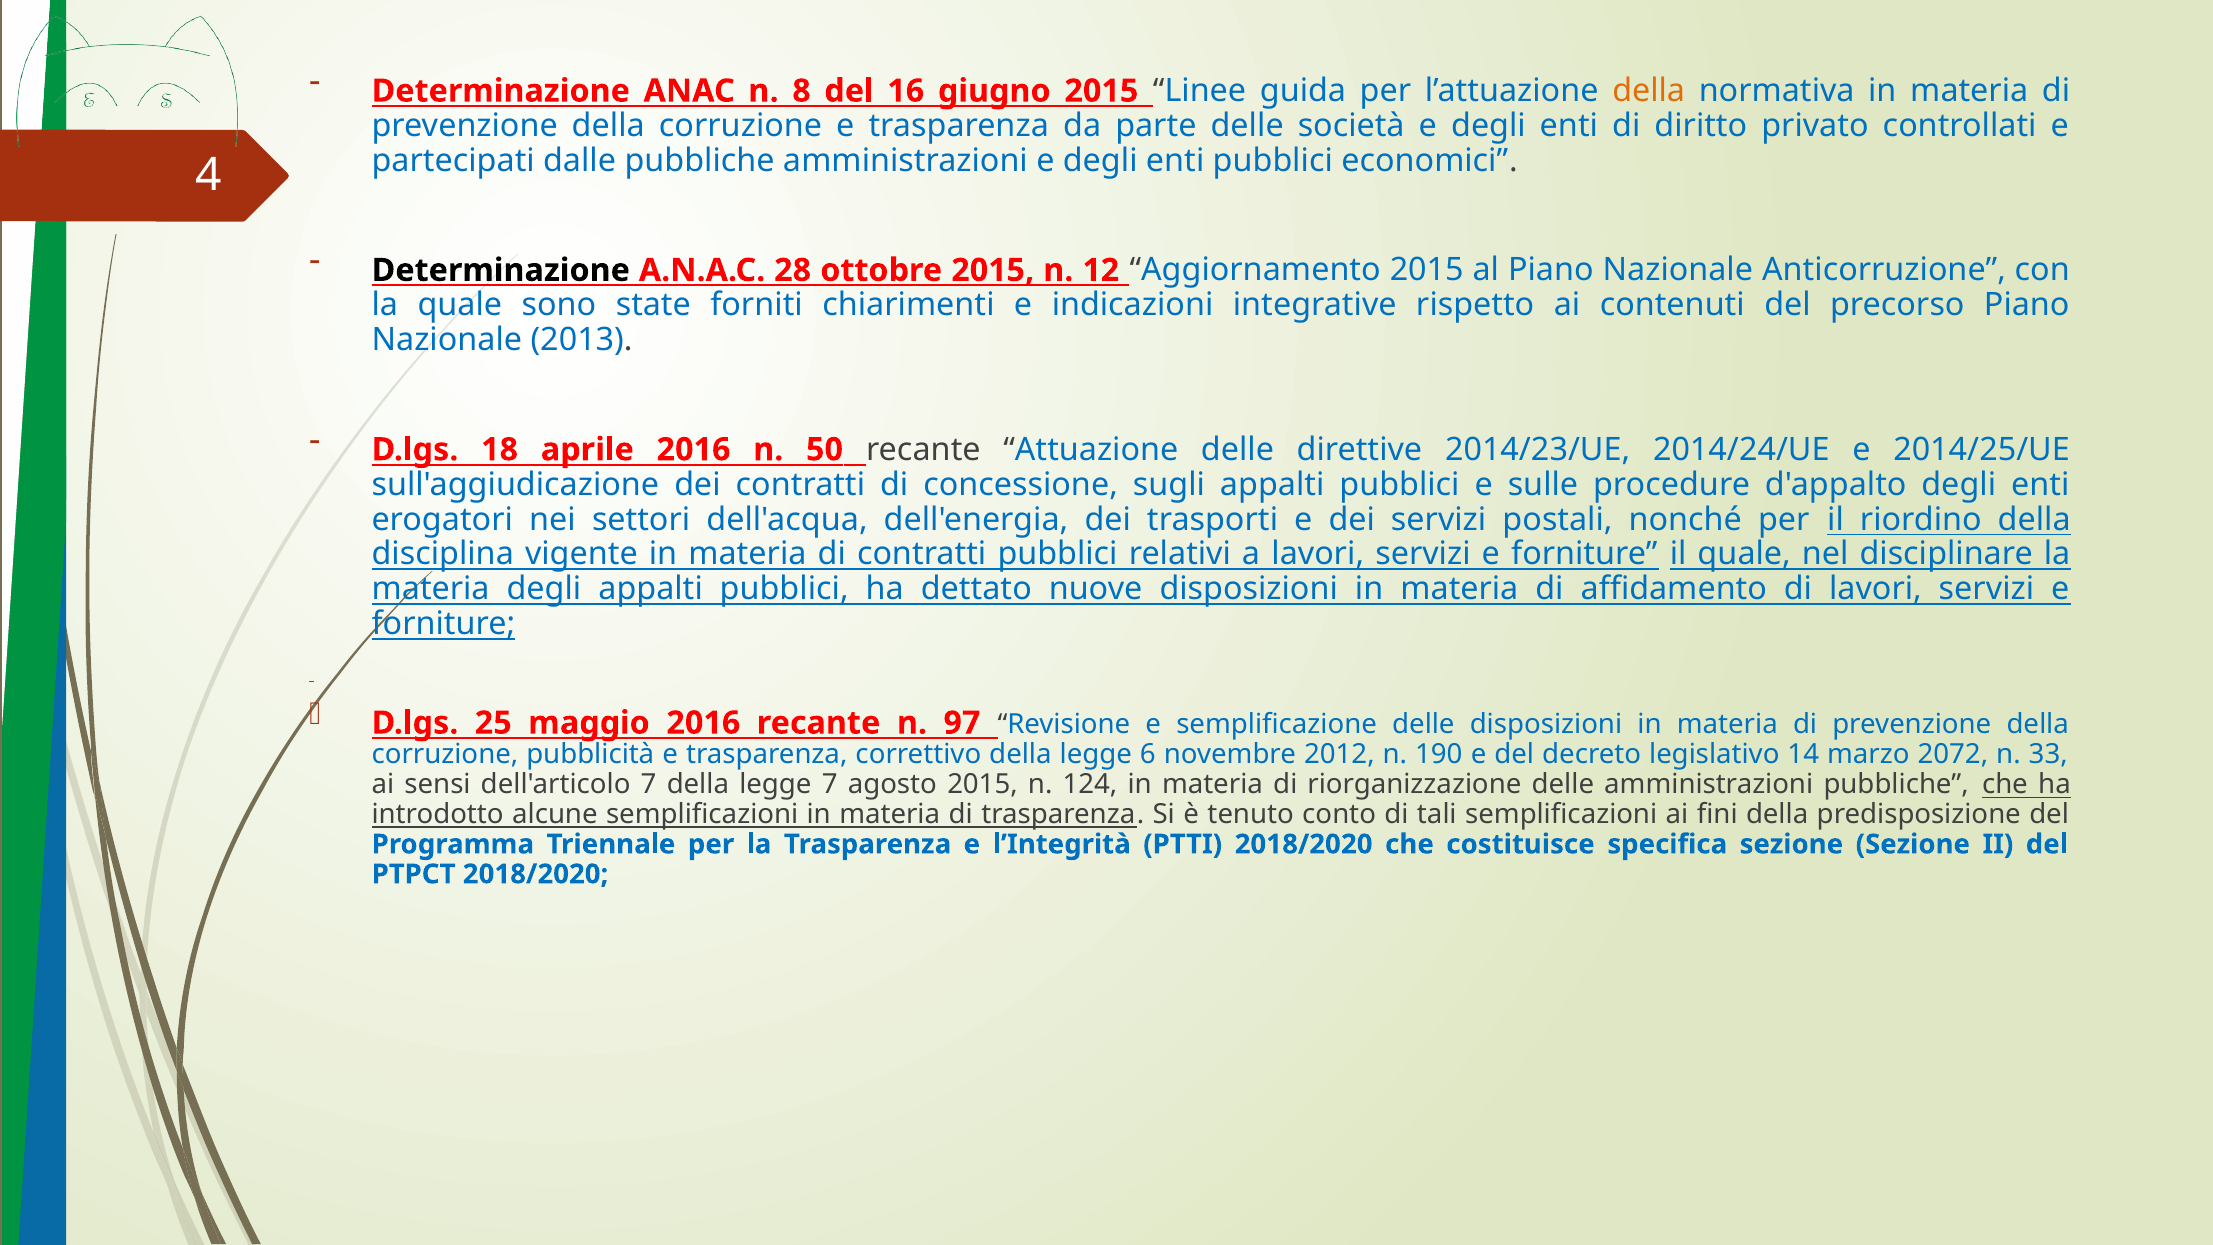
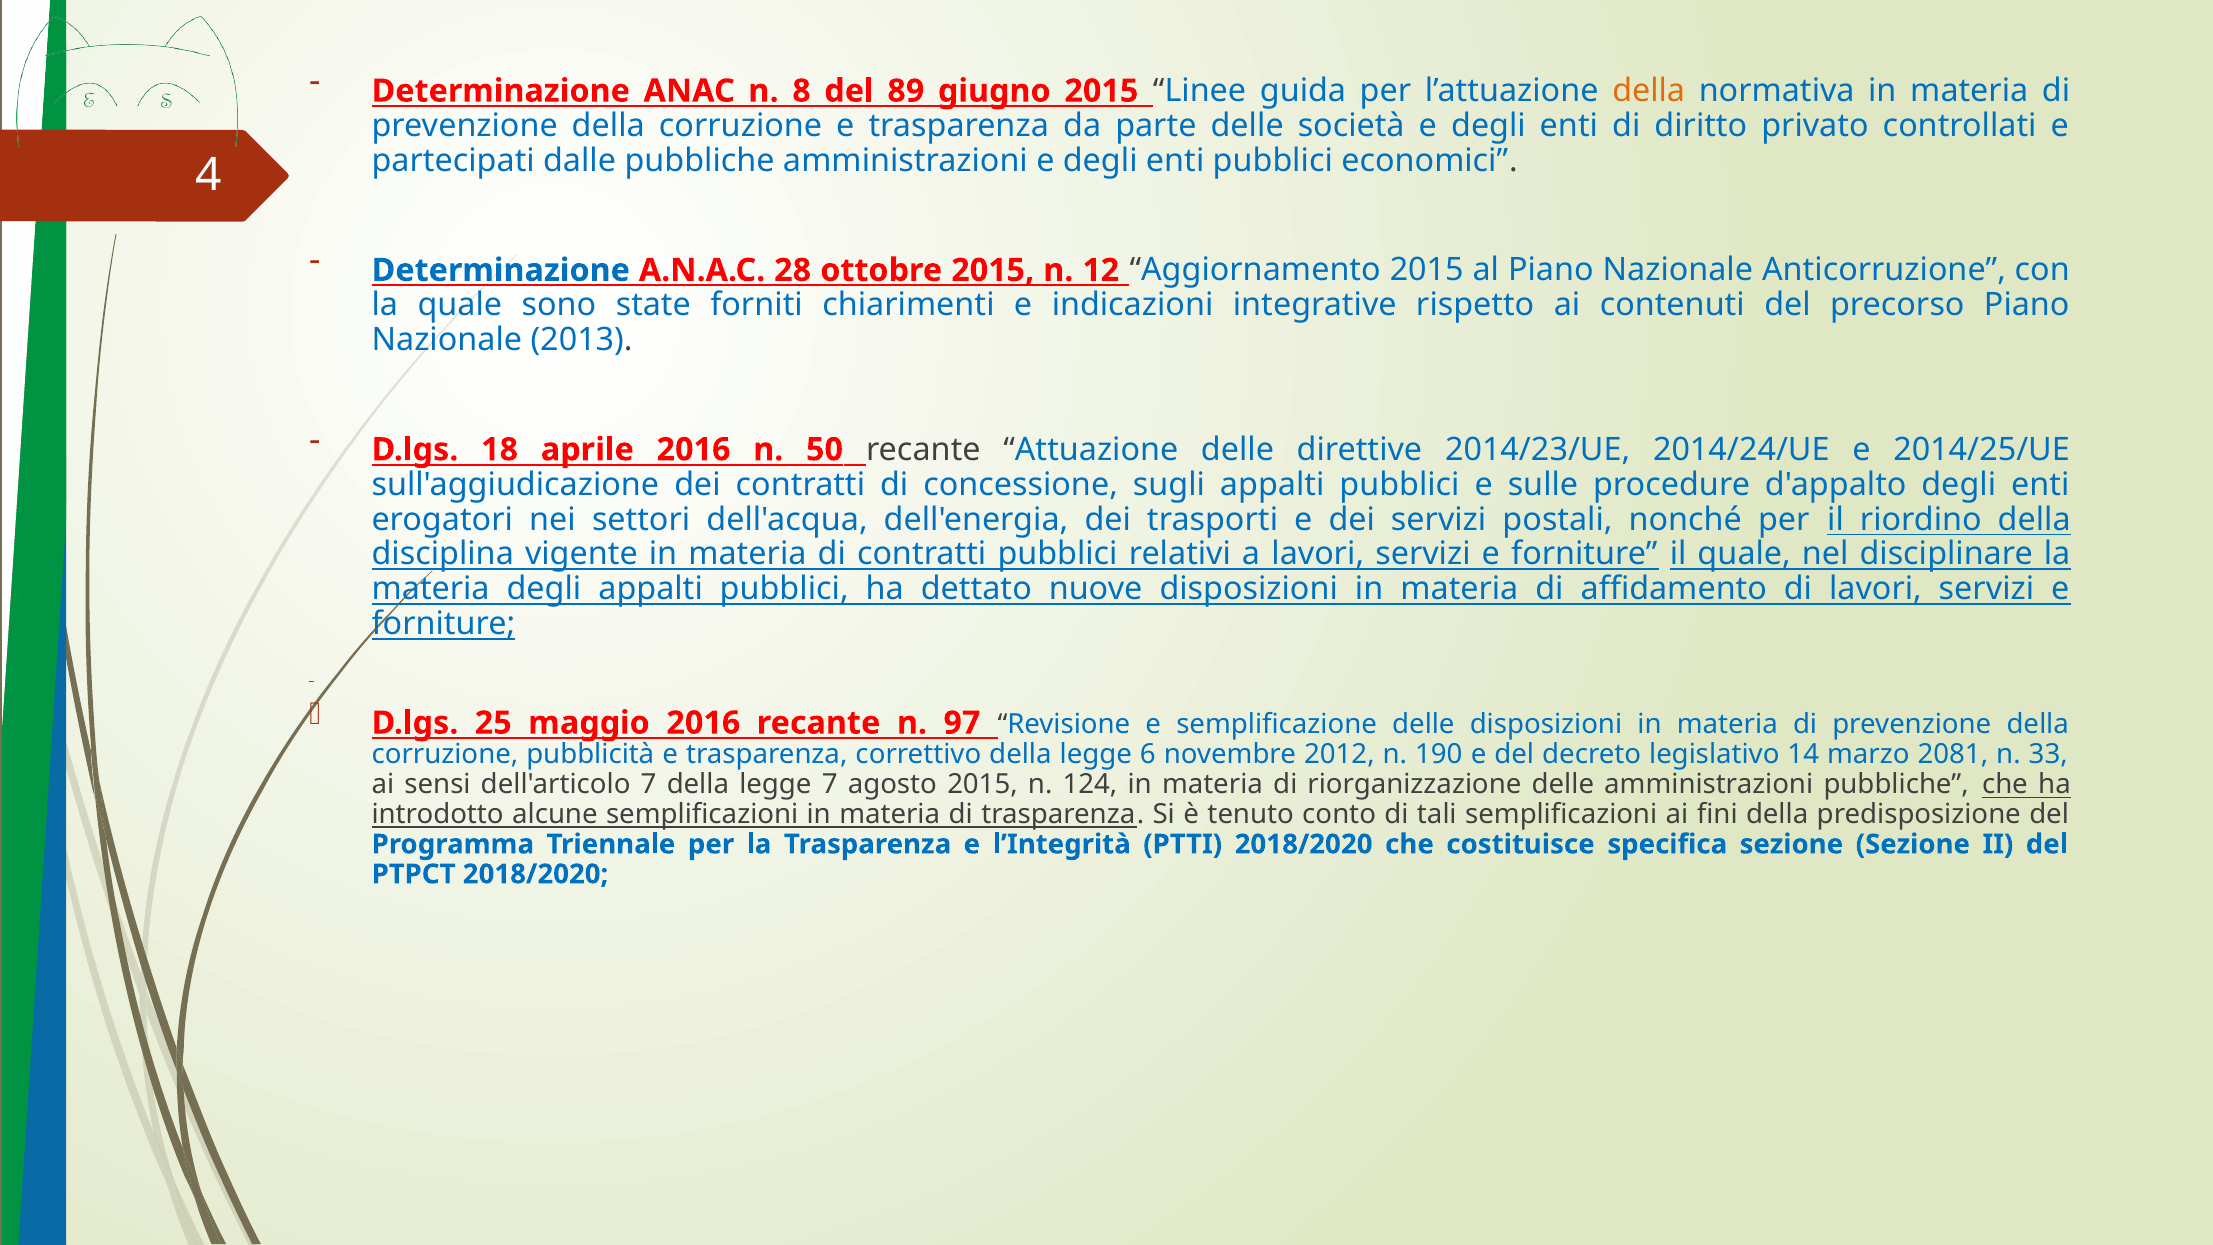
16: 16 -> 89
Determinazione at (501, 270) colour: black -> blue
2072: 2072 -> 2081
